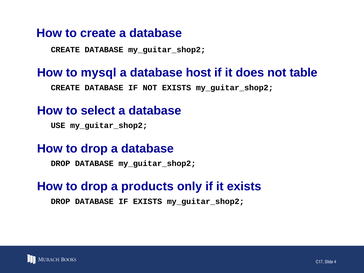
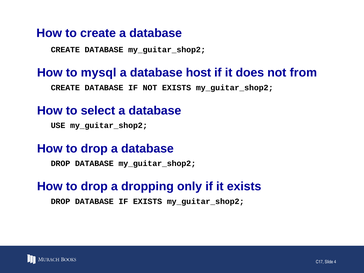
table: table -> from
products: products -> dropping
